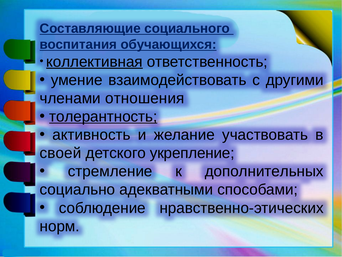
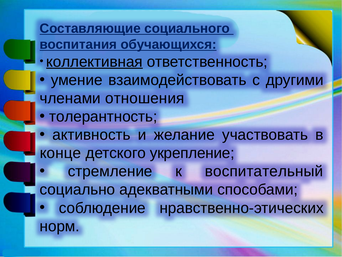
толерантность underline: present -> none
своей: своей -> конце
дополнительных: дополнительных -> воспитательный
